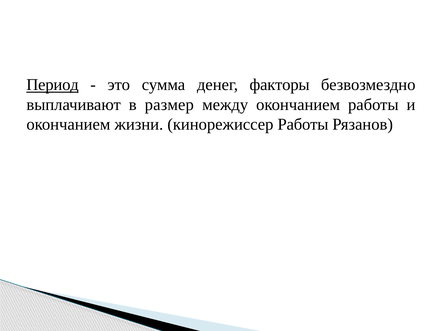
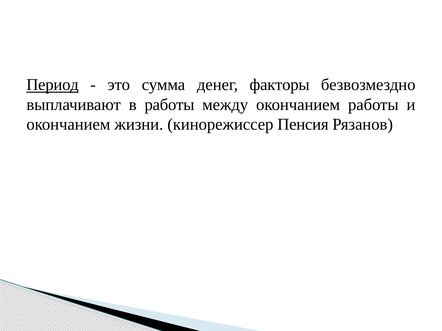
в размер: размер -> работы
кинорежиссер Работы: Работы -> Пенсия
